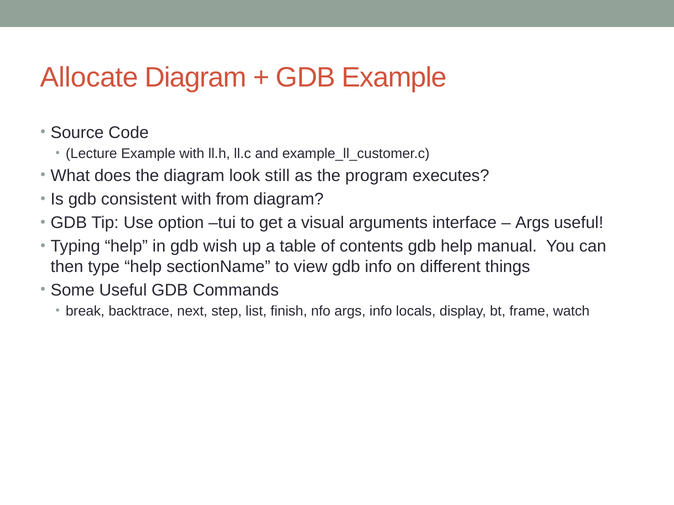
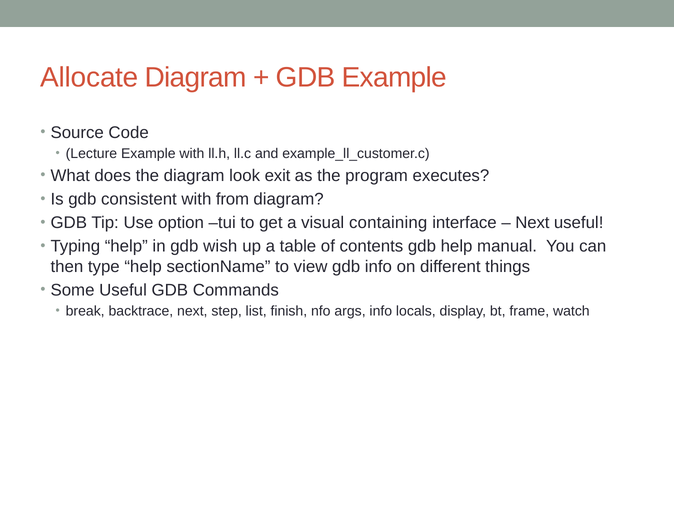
still: still -> exit
arguments: arguments -> containing
Args at (532, 223): Args -> Next
